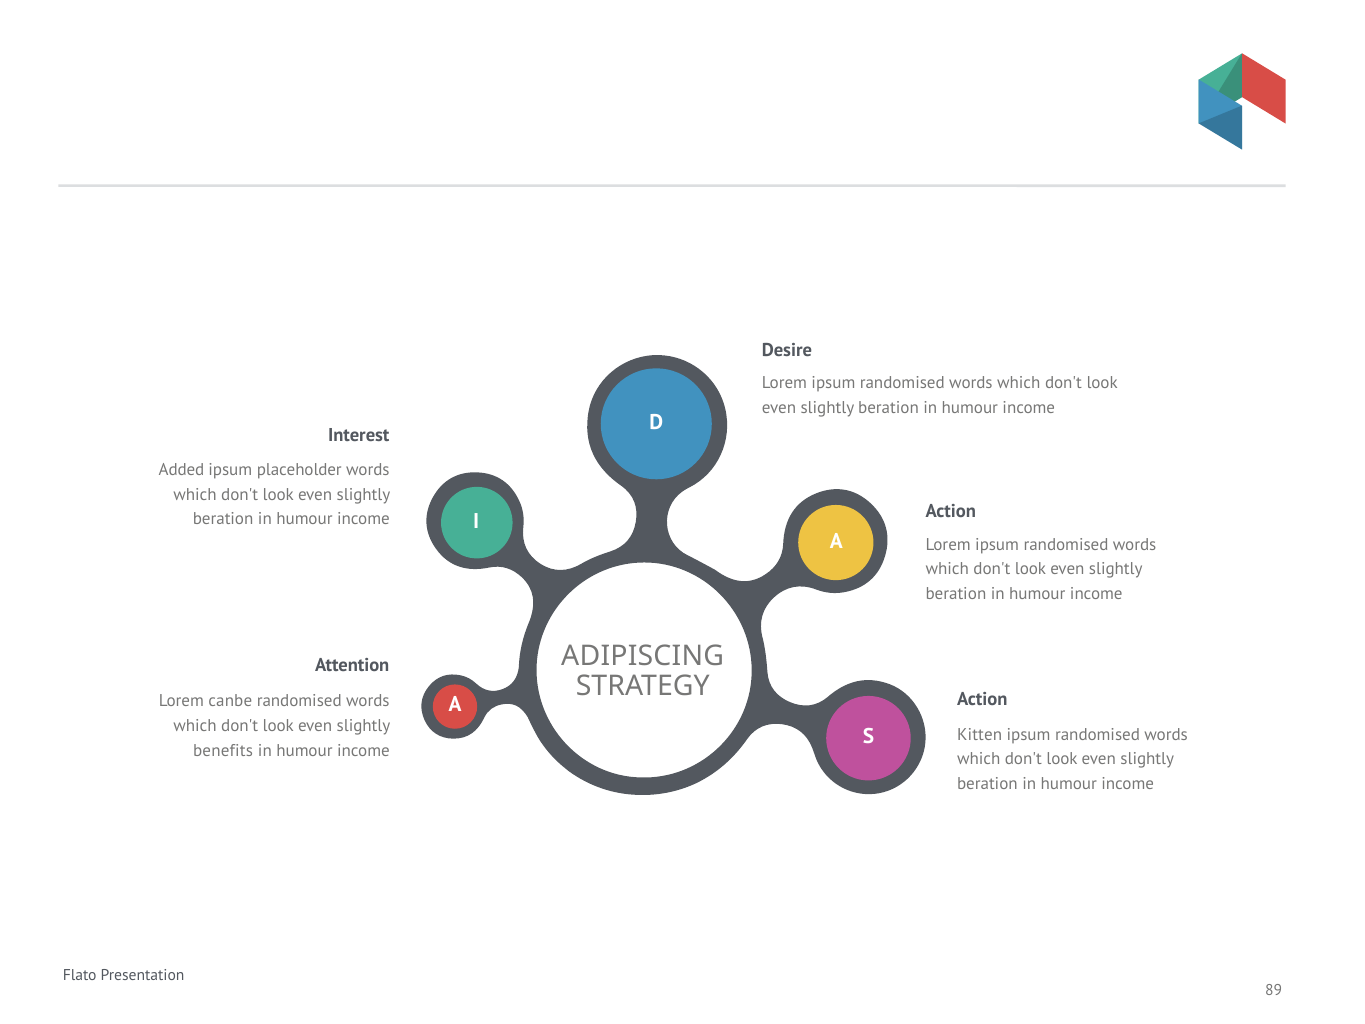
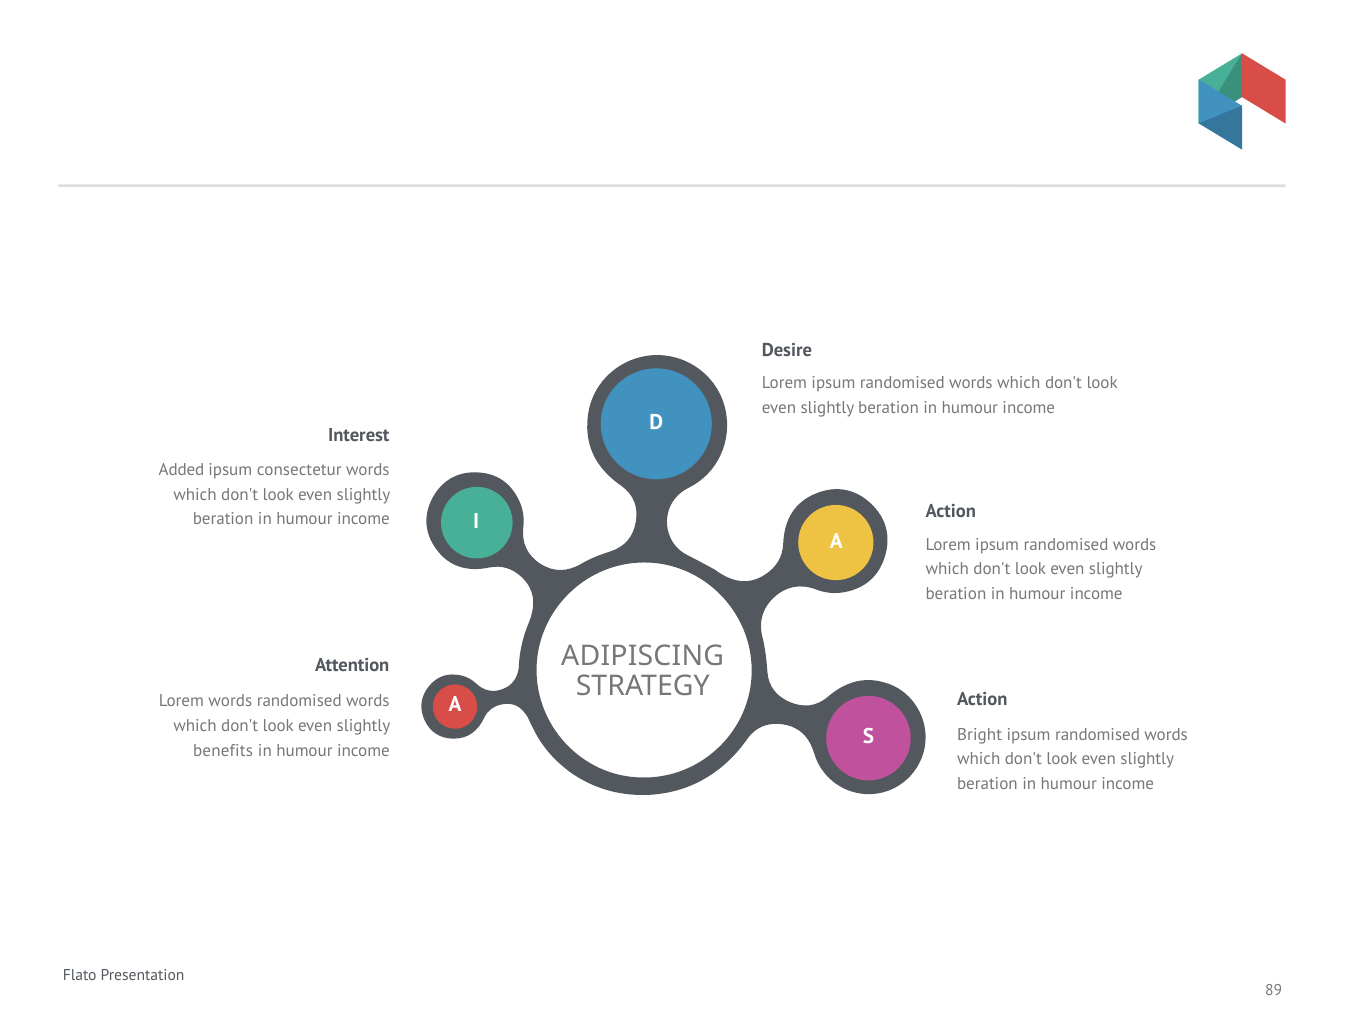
placeholder: placeholder -> consectetur
Lorem canbe: canbe -> words
Kitten: Kitten -> Bright
